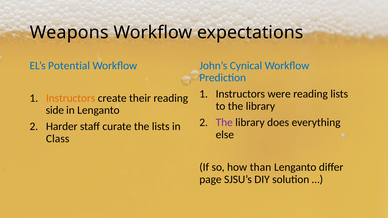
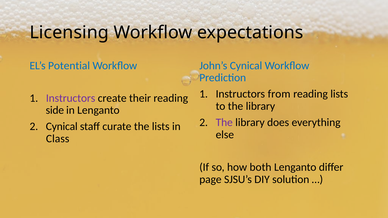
Weapons: Weapons -> Licensing
were: were -> from
Instructors at (71, 98) colour: orange -> purple
Harder at (62, 127): Harder -> Cynical
than: than -> both
